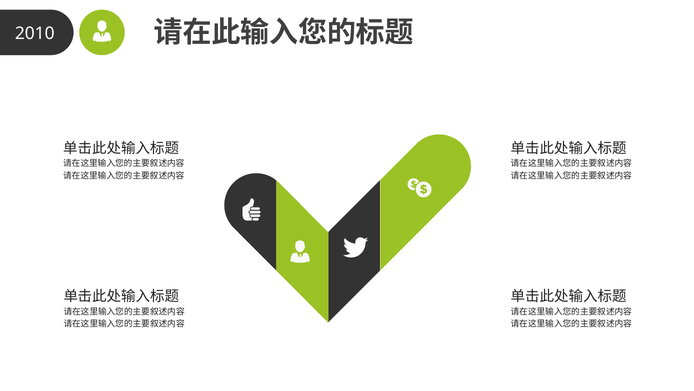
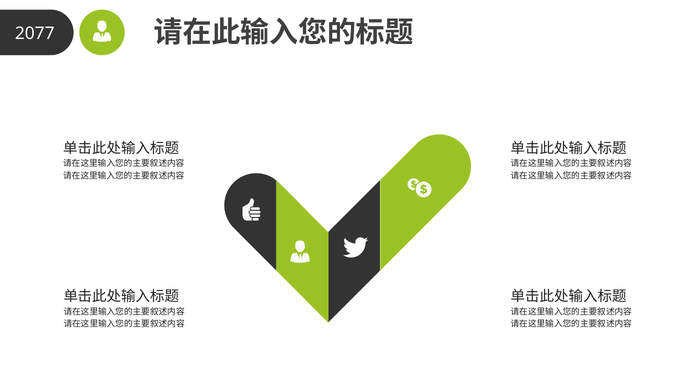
2010: 2010 -> 2077
